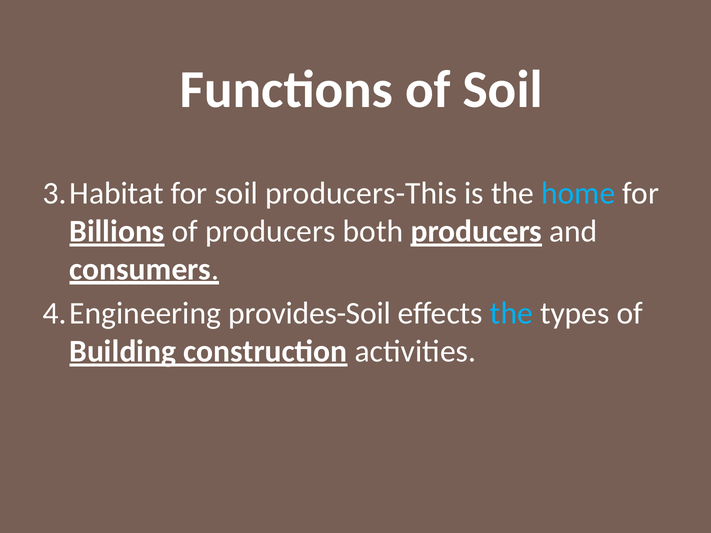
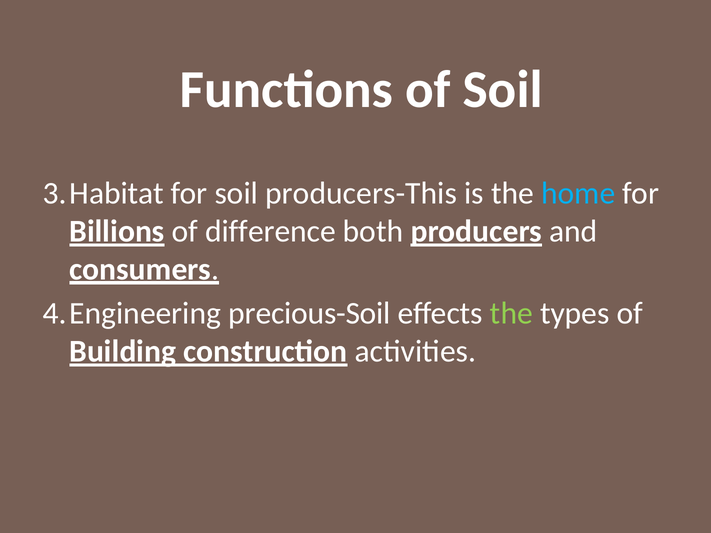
of producers: producers -> difference
provides-Soil: provides-Soil -> precious-Soil
the at (511, 314) colour: light blue -> light green
